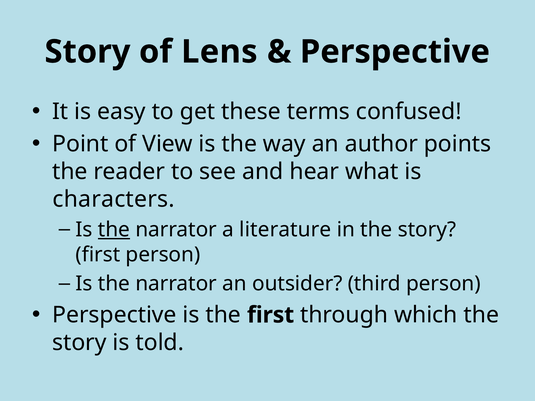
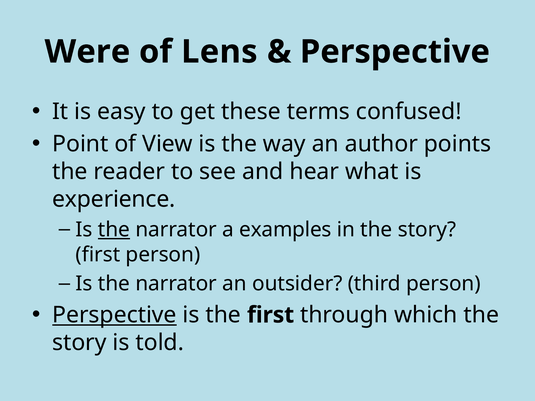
Story at (88, 52): Story -> Were
characters: characters -> experience
literature: literature -> examples
Perspective at (114, 315) underline: none -> present
